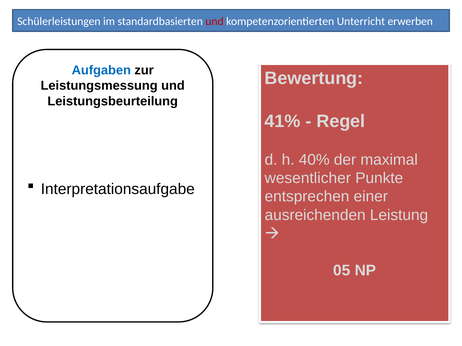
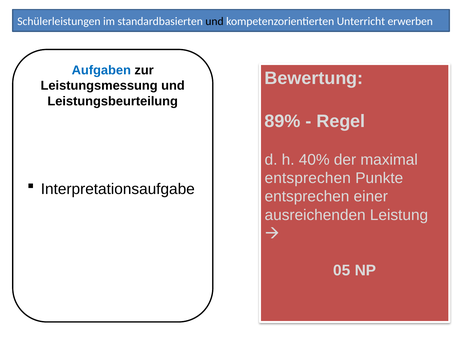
und at (214, 21) colour: red -> black
41%: 41% -> 89%
wesentlicher at (308, 178): wesentlicher -> entsprechen
